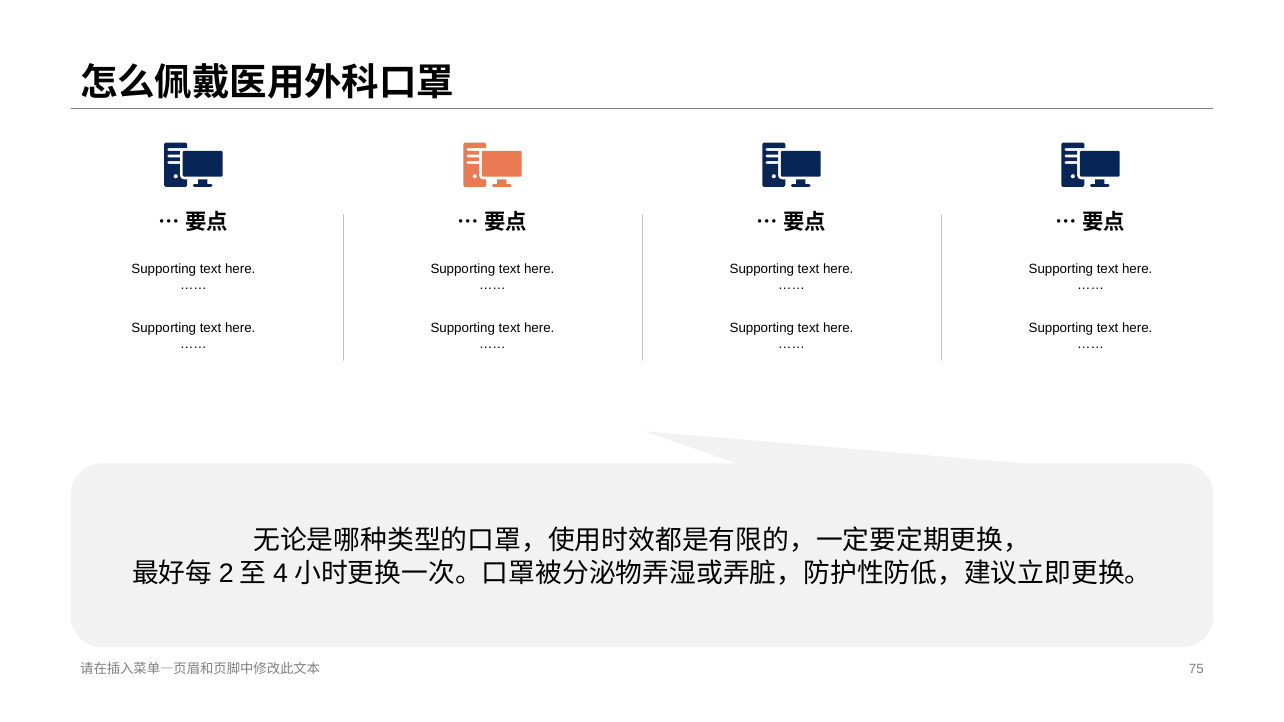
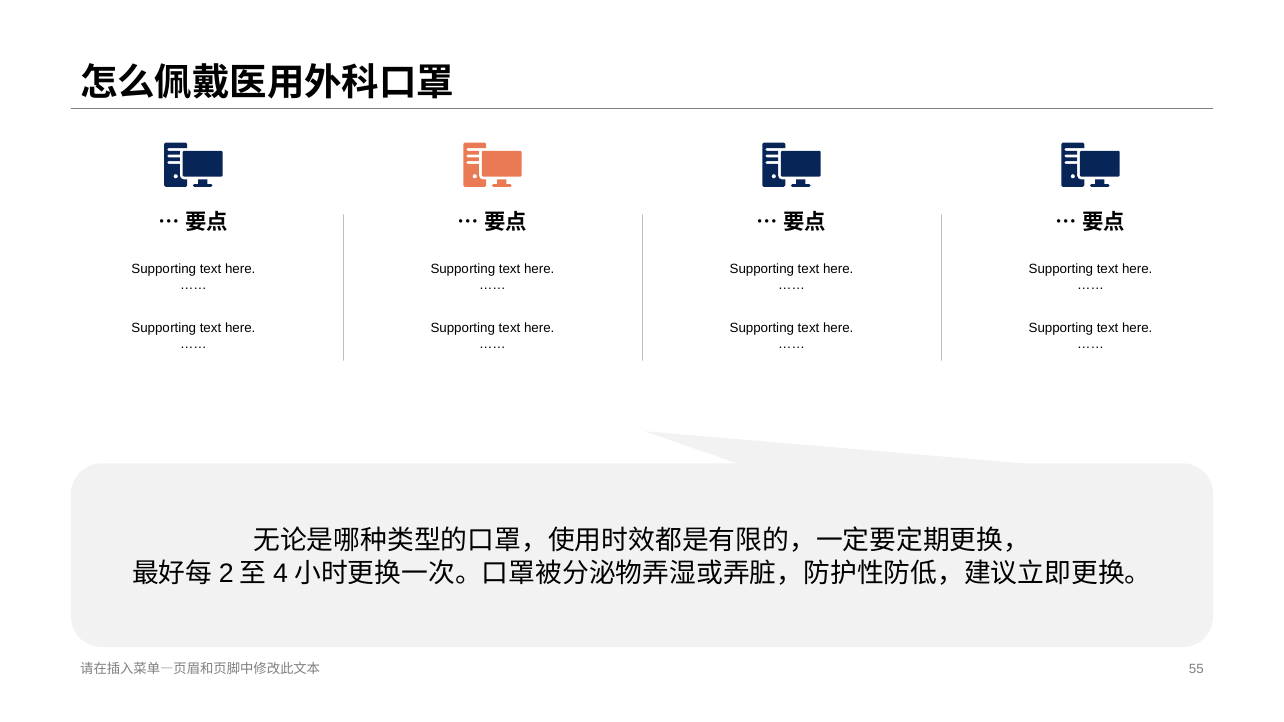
75: 75 -> 55
